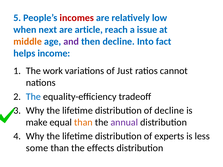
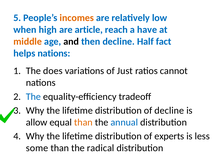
incomes colour: red -> orange
next: next -> high
issue: issue -> have
and colour: purple -> black
Into: Into -> Half
helps income: income -> nations
work: work -> does
make: make -> allow
annual colour: purple -> blue
effects: effects -> radical
